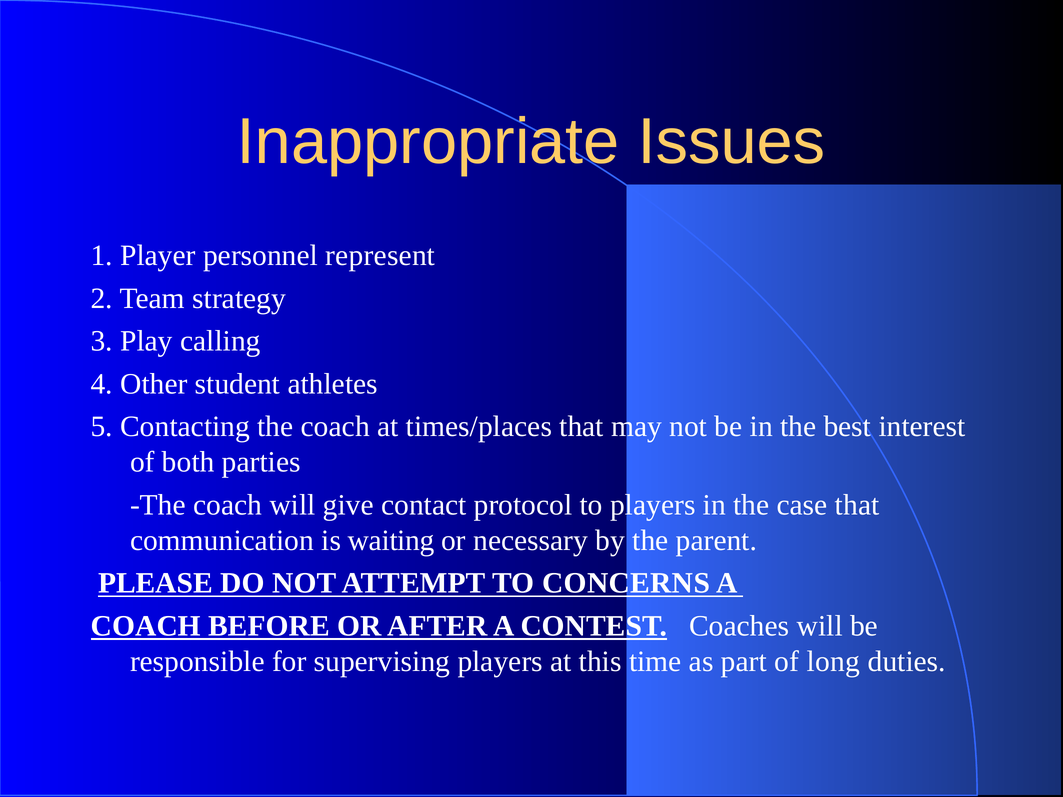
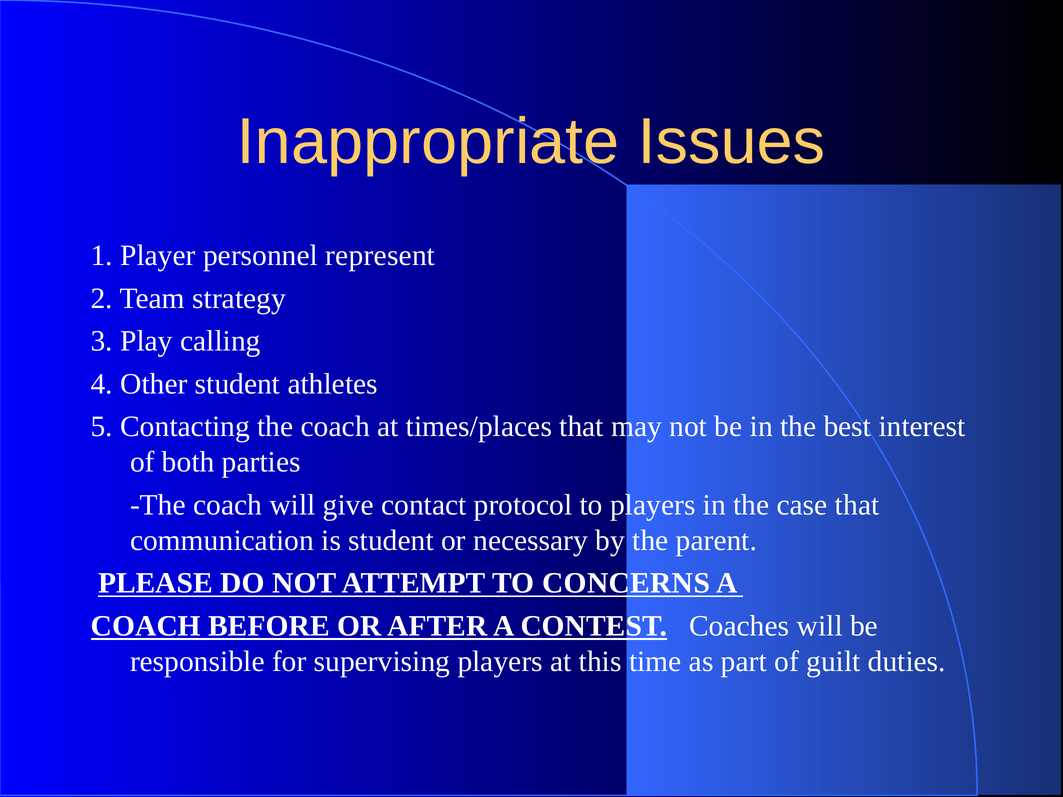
is waiting: waiting -> student
long: long -> guilt
